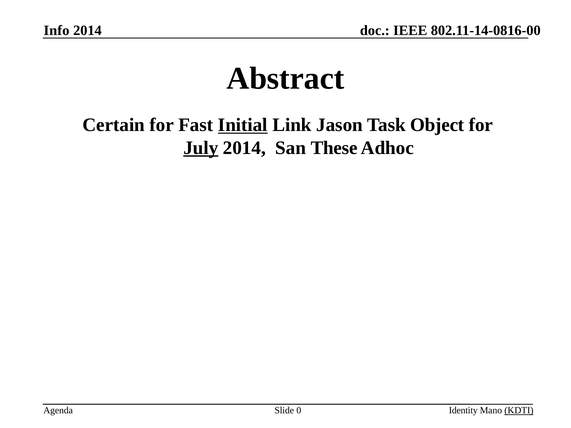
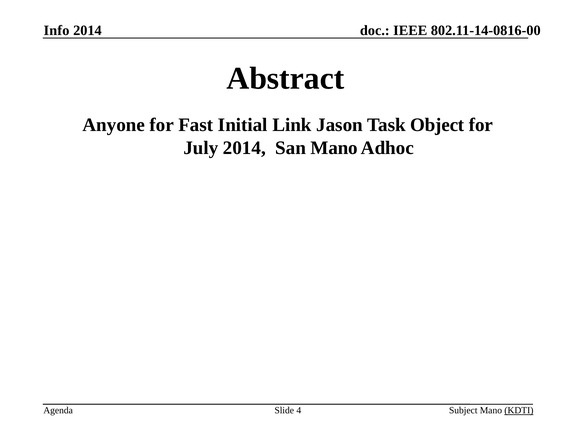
Certain: Certain -> Anyone
Initial underline: present -> none
July underline: present -> none
San These: These -> Mano
0: 0 -> 4
Identity: Identity -> Subject
